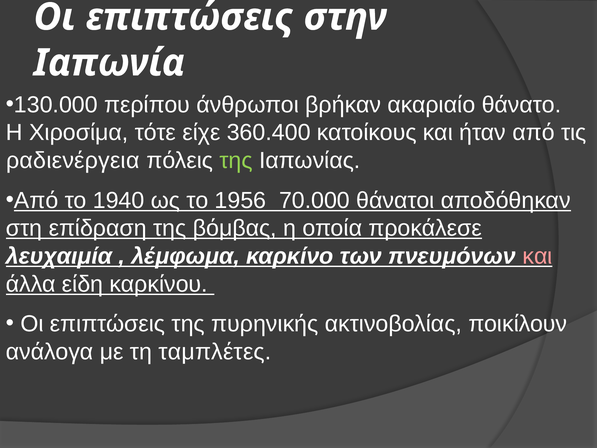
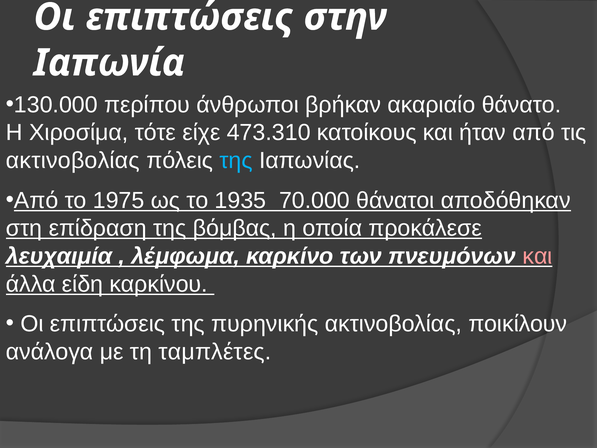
360.400: 360.400 -> 473.310
ραδιενέργεια at (73, 160): ραδιενέργεια -> ακτινοβολίας
της at (236, 160) colour: light green -> light blue
1940: 1940 -> 1975
1956: 1956 -> 1935
